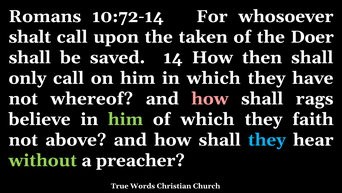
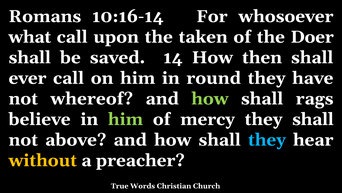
10:72-14: 10:72-14 -> 10:16-14
shalt: shalt -> what
only: only -> ever
in which: which -> round
how at (210, 98) colour: pink -> light green
of which: which -> mercy
they faith: faith -> shall
without colour: light green -> yellow
